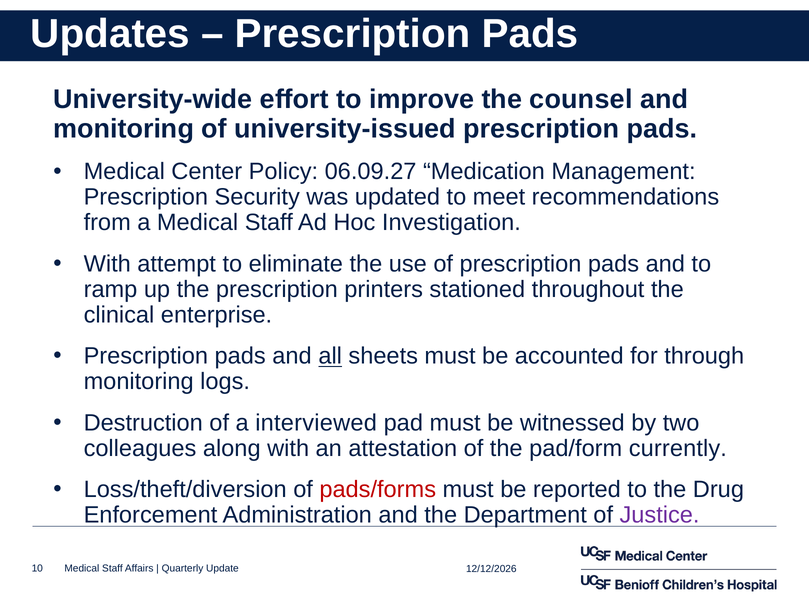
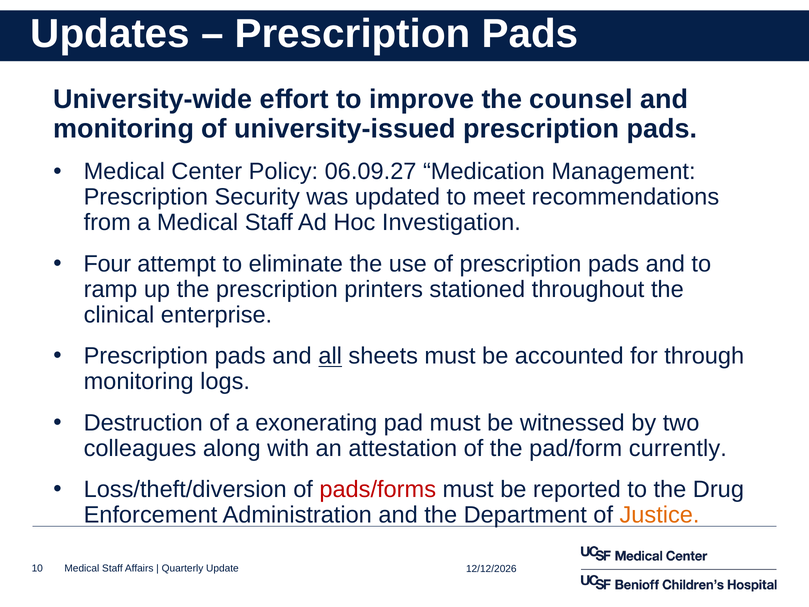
With at (107, 264): With -> Four
interviewed: interviewed -> exonerating
Justice colour: purple -> orange
